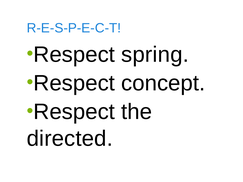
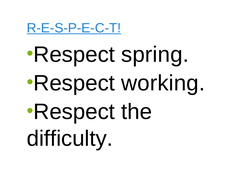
R-E-S-P-E-C-T underline: none -> present
concept: concept -> working
directed: directed -> difficulty
